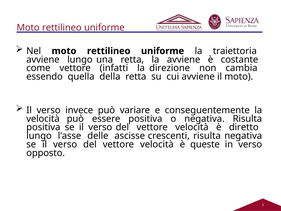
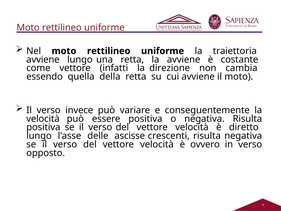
queste: queste -> ovvero
